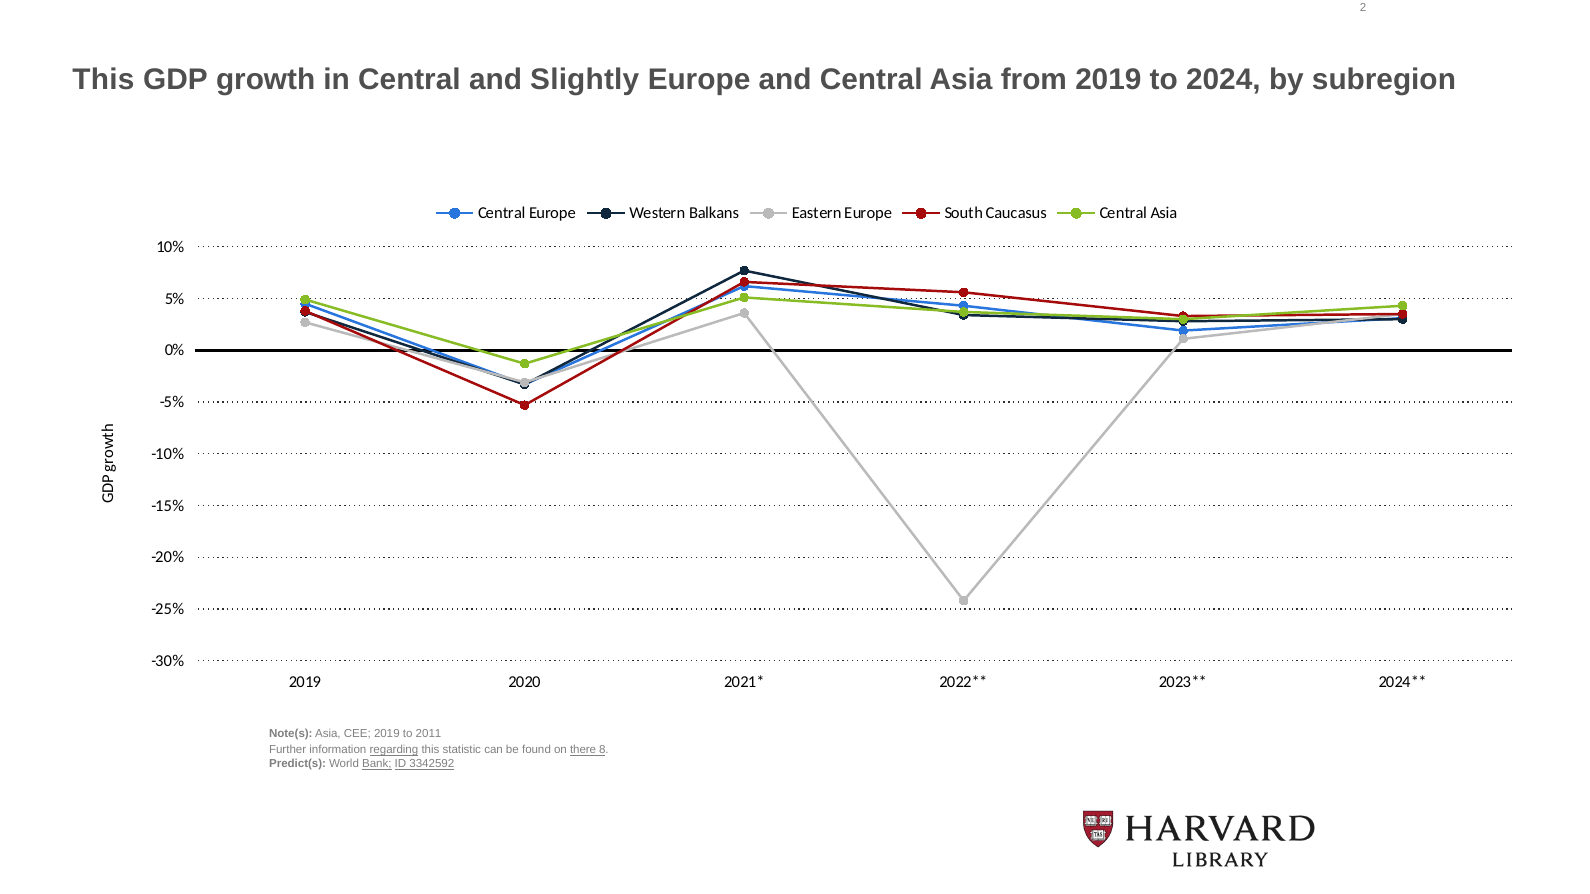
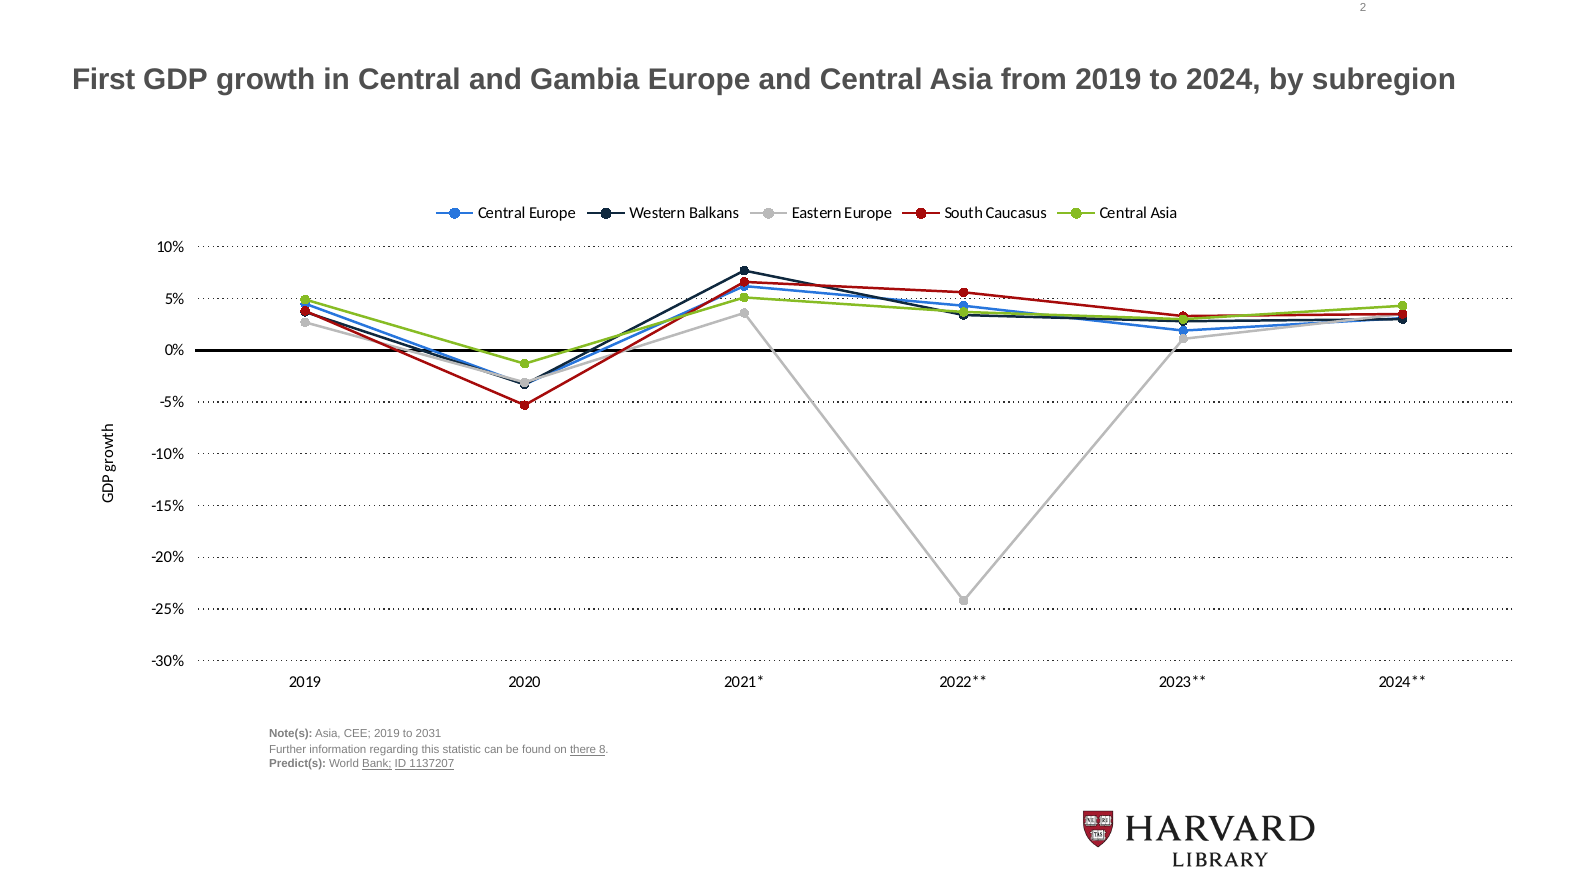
This at (103, 80): This -> First
Slightly: Slightly -> Gambia
2011: 2011 -> 2031
regarding underline: present -> none
3342592: 3342592 -> 1137207
